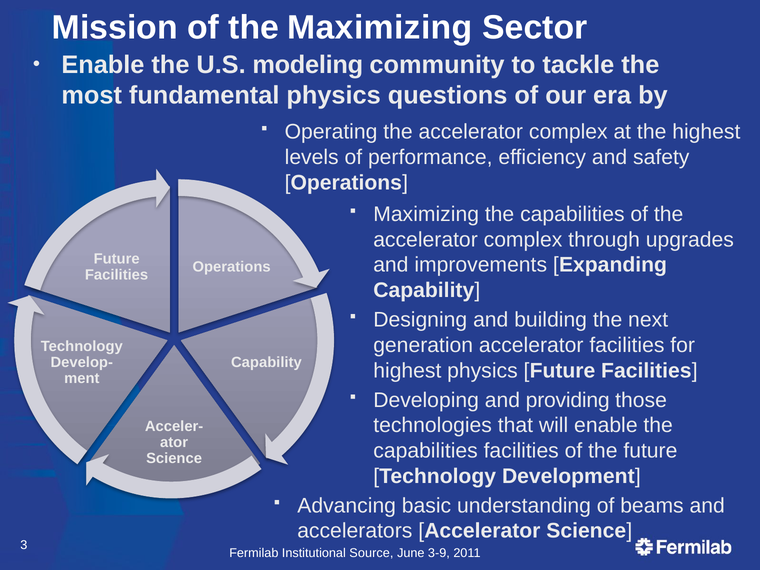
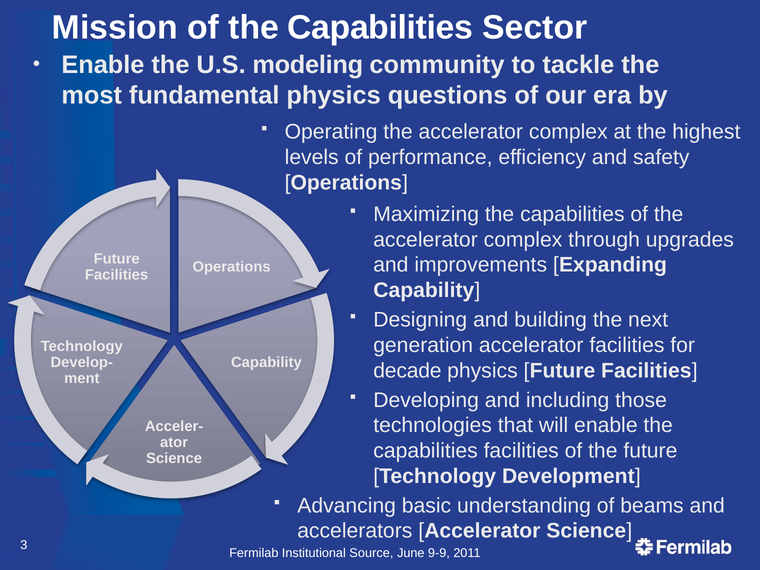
of the Maximizing: Maximizing -> Capabilities
highest at (407, 371): highest -> decade
providing: providing -> including
3-9: 3-9 -> 9-9
